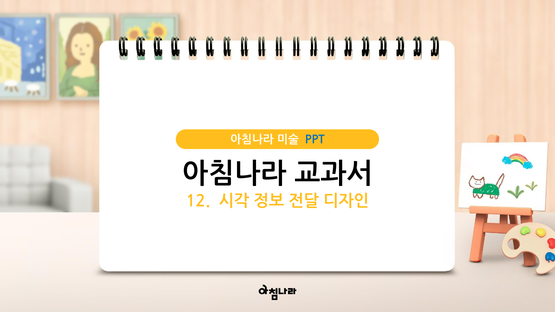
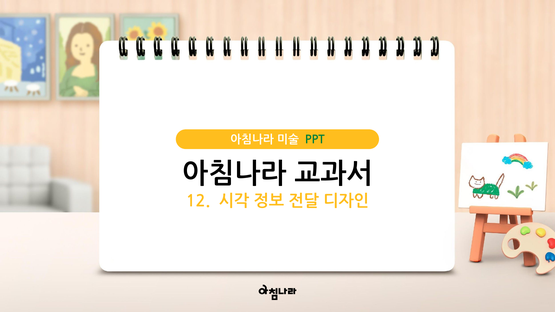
PPT colour: blue -> green
